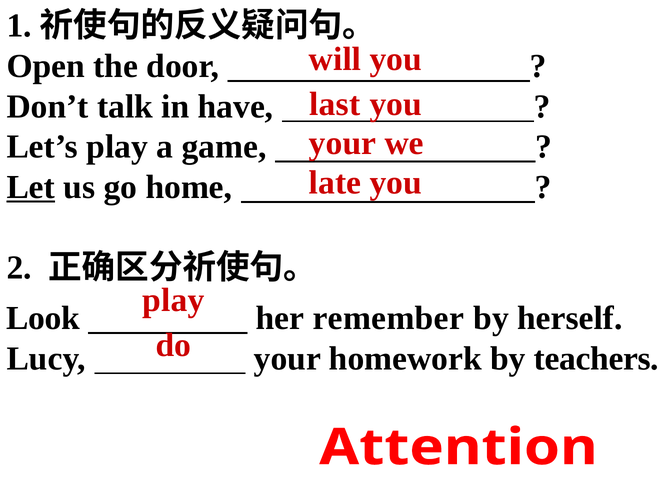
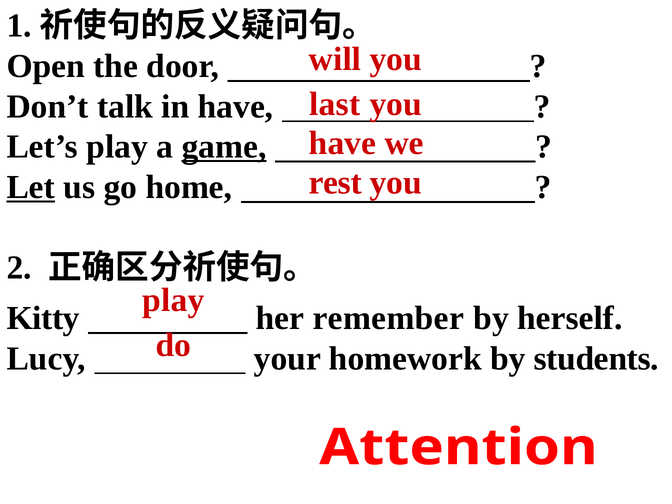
your at (343, 143): your -> have
game underline: none -> present
late: late -> rest
Look: Look -> Kitty
teachers: teachers -> students
